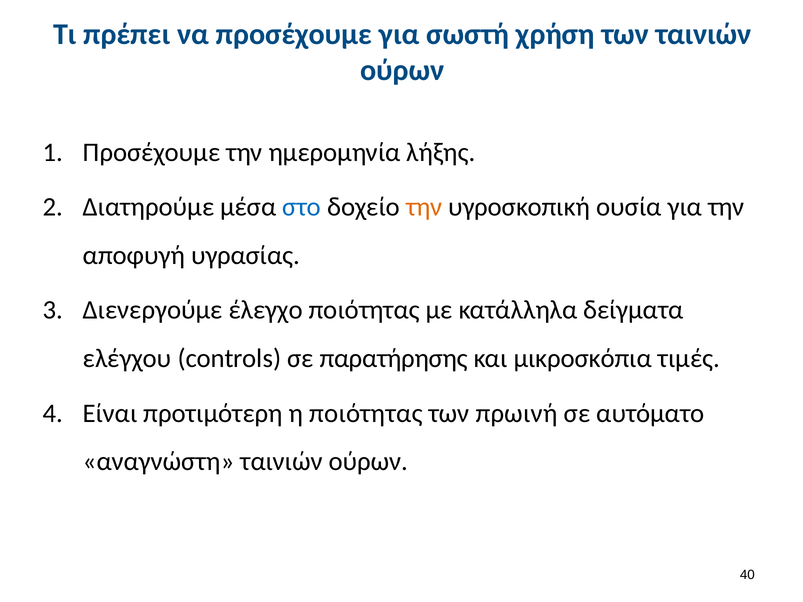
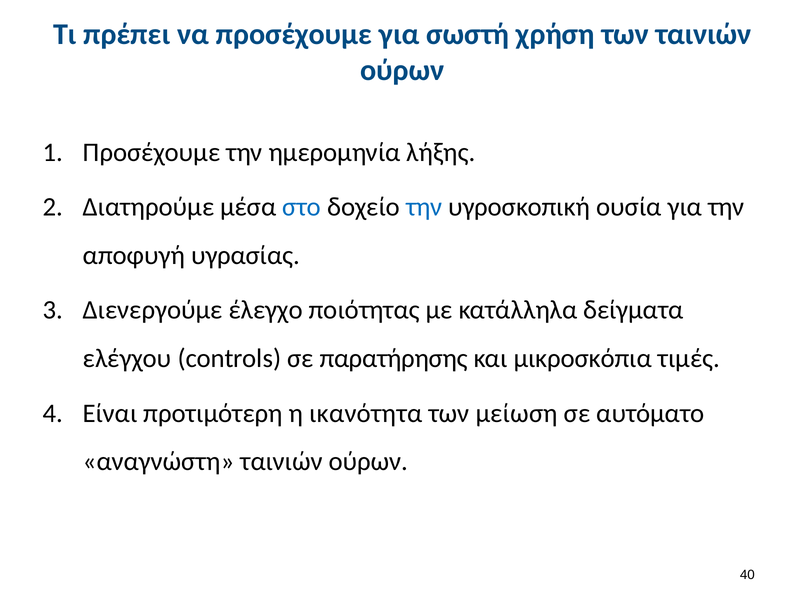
την at (424, 207) colour: orange -> blue
η ποιότητας: ποιότητας -> ικανότητα
πρωινή: πρωινή -> μείωση
